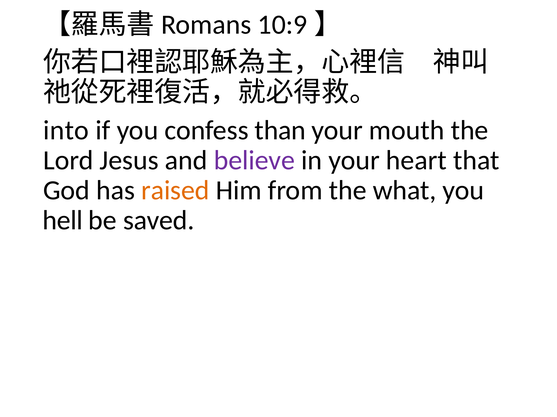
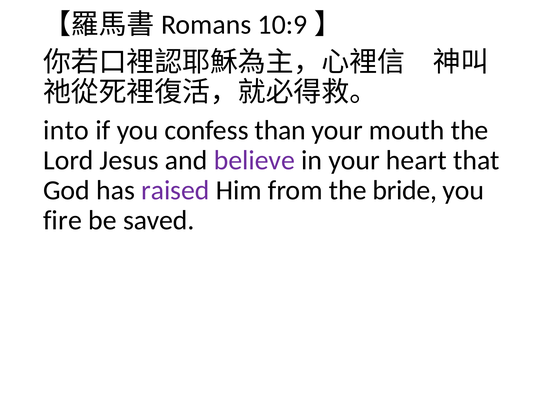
raised colour: orange -> purple
what: what -> bride
hell: hell -> fire
